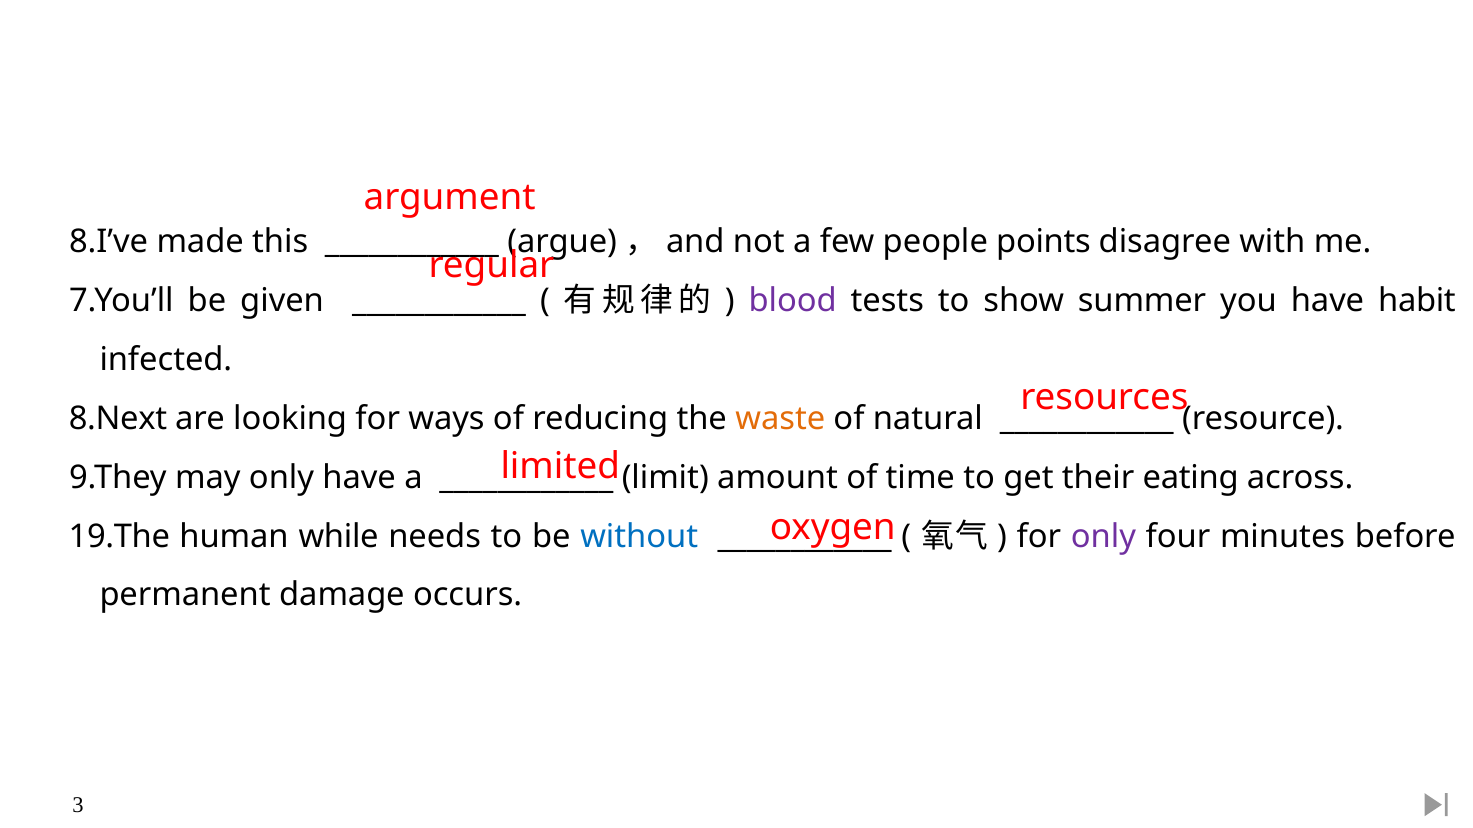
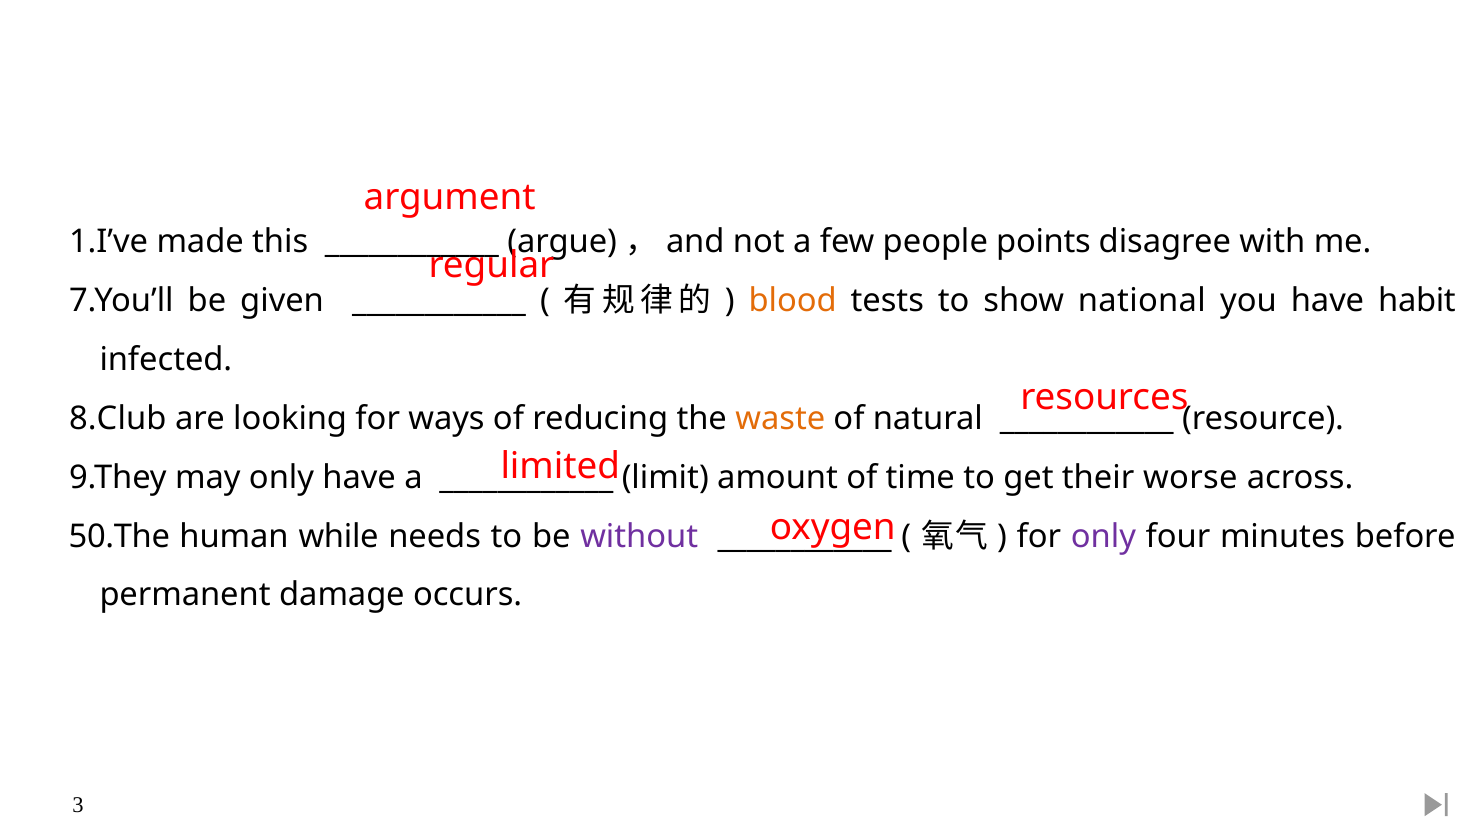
8.I’ve: 8.I’ve -> 1.I’ve
blood colour: purple -> orange
summer: summer -> national
8.Next: 8.Next -> 8.Club
eating: eating -> worse
19.The: 19.The -> 50.The
without colour: blue -> purple
